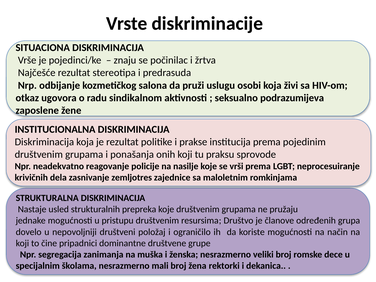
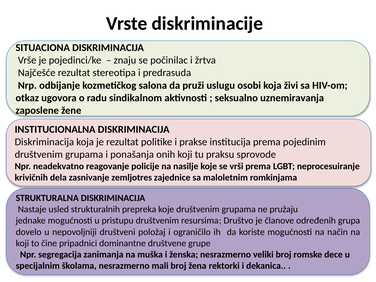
podrazumijeva: podrazumijeva -> uznemiravanja
